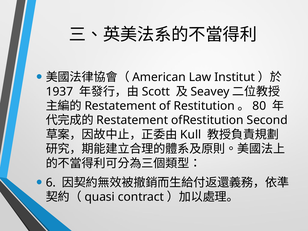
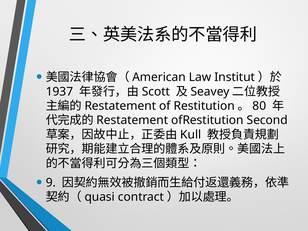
6: 6 -> 9
